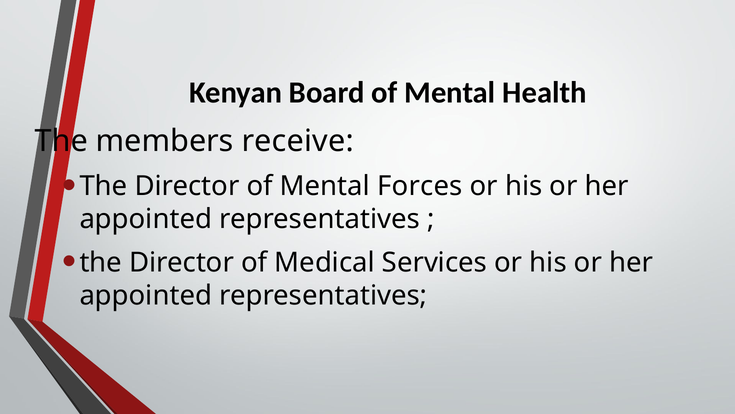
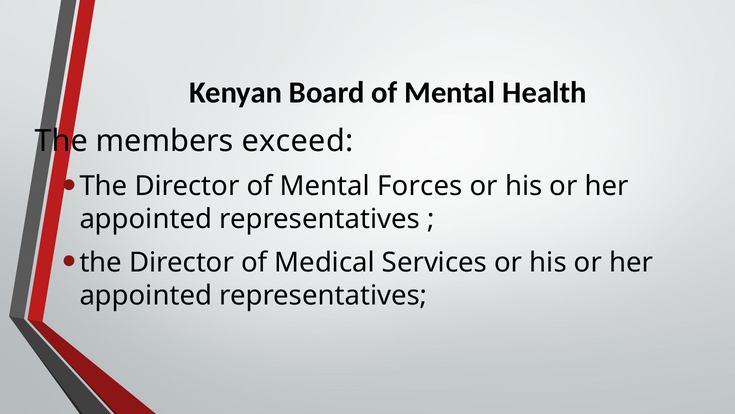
receive: receive -> exceed
